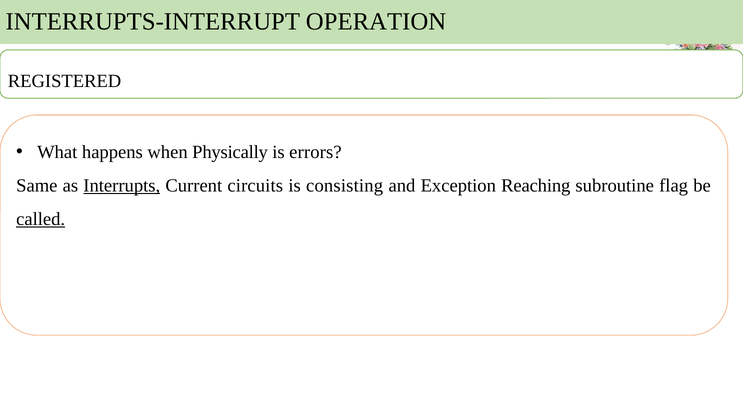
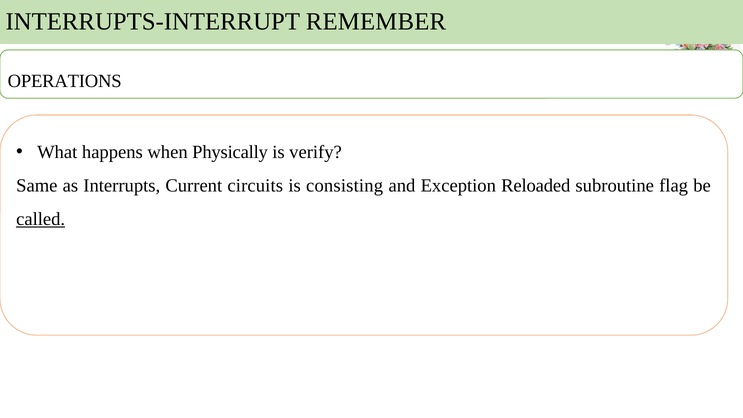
OPERATION: OPERATION -> REMEMBER
REGISTERED: REGISTERED -> OPERATIONS
errors: errors -> verify
Interrupts underline: present -> none
Reaching: Reaching -> Reloaded
